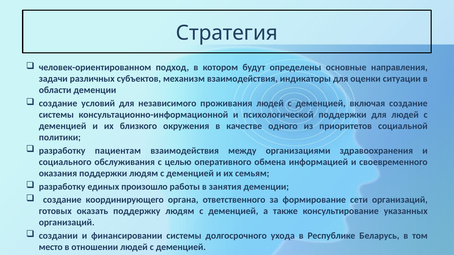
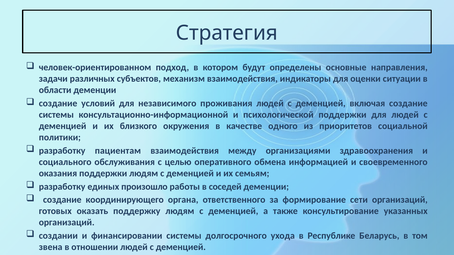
занятия: занятия -> соседей
место: место -> звена
